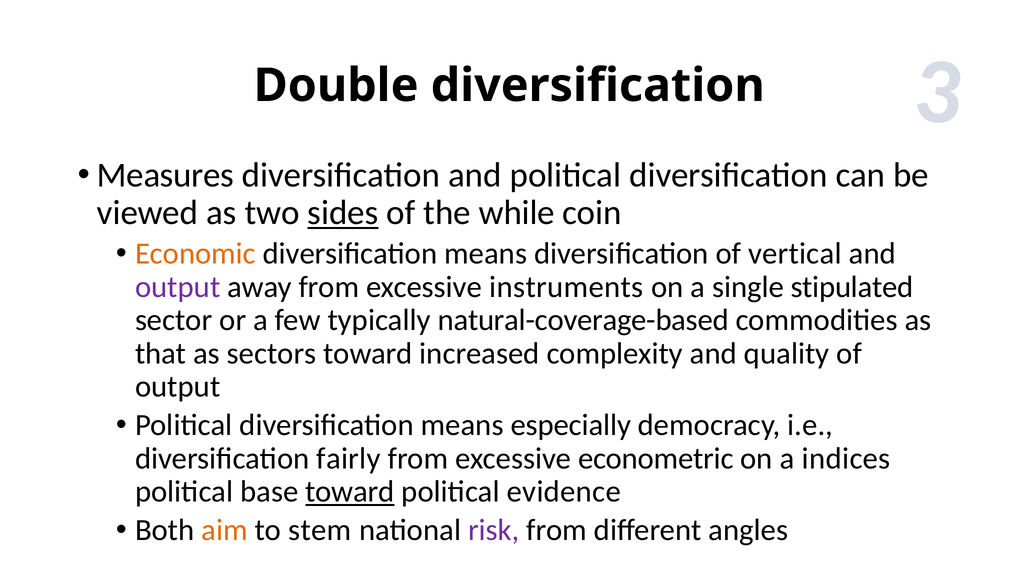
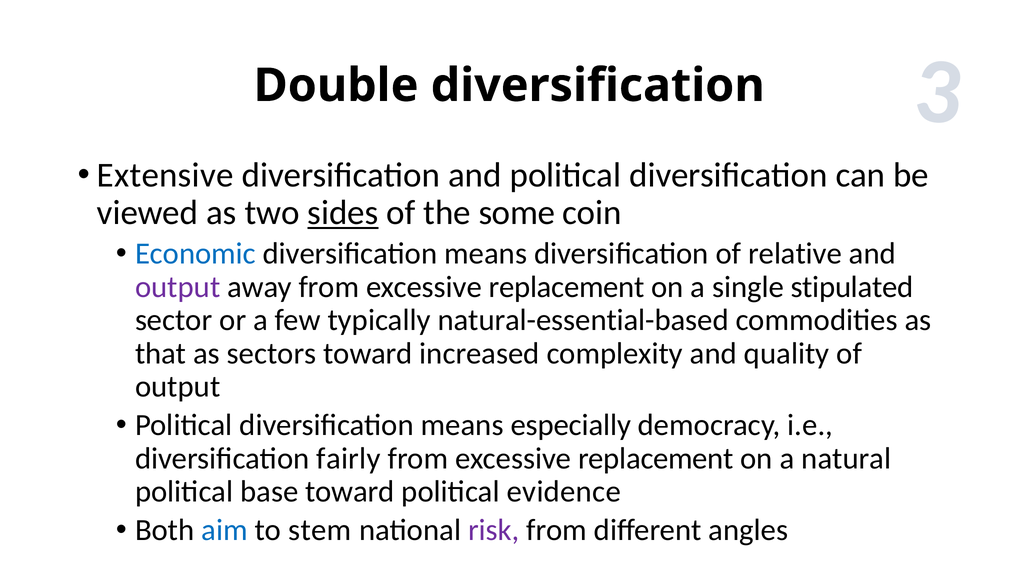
Measures: Measures -> Extensive
while: while -> some
Economic colour: orange -> blue
vertical: vertical -> relative
away from excessive instruments: instruments -> replacement
natural-coverage-based: natural-coverage-based -> natural-essential-based
econometric at (656, 459): econometric -> replacement
indices: indices -> natural
toward at (350, 492) underline: present -> none
aim colour: orange -> blue
